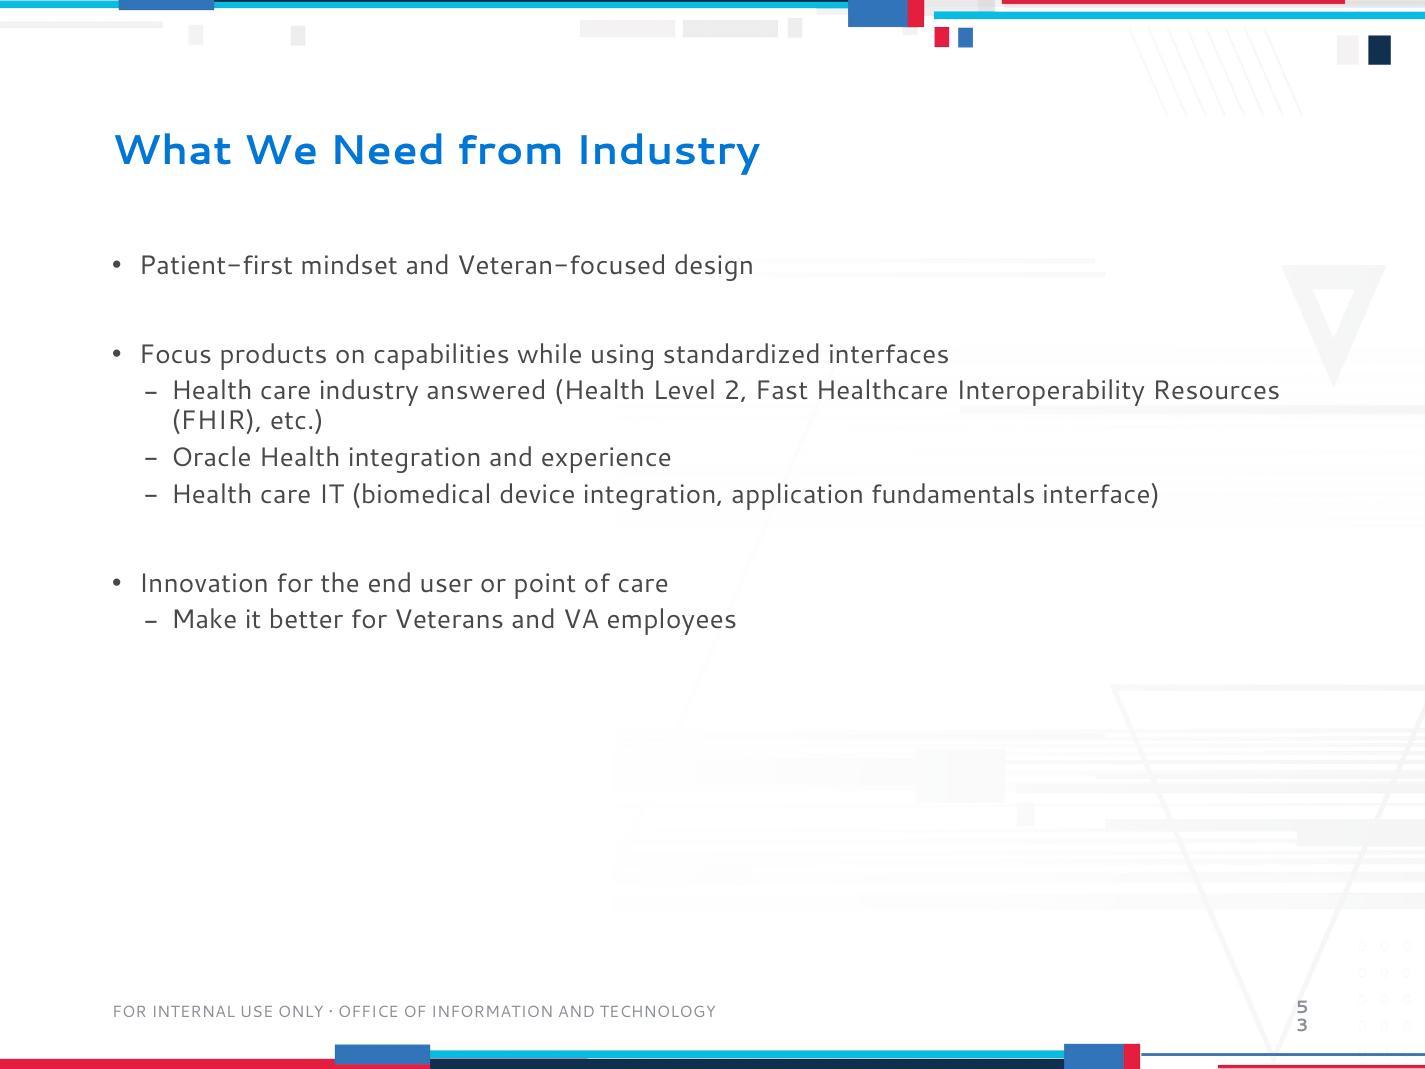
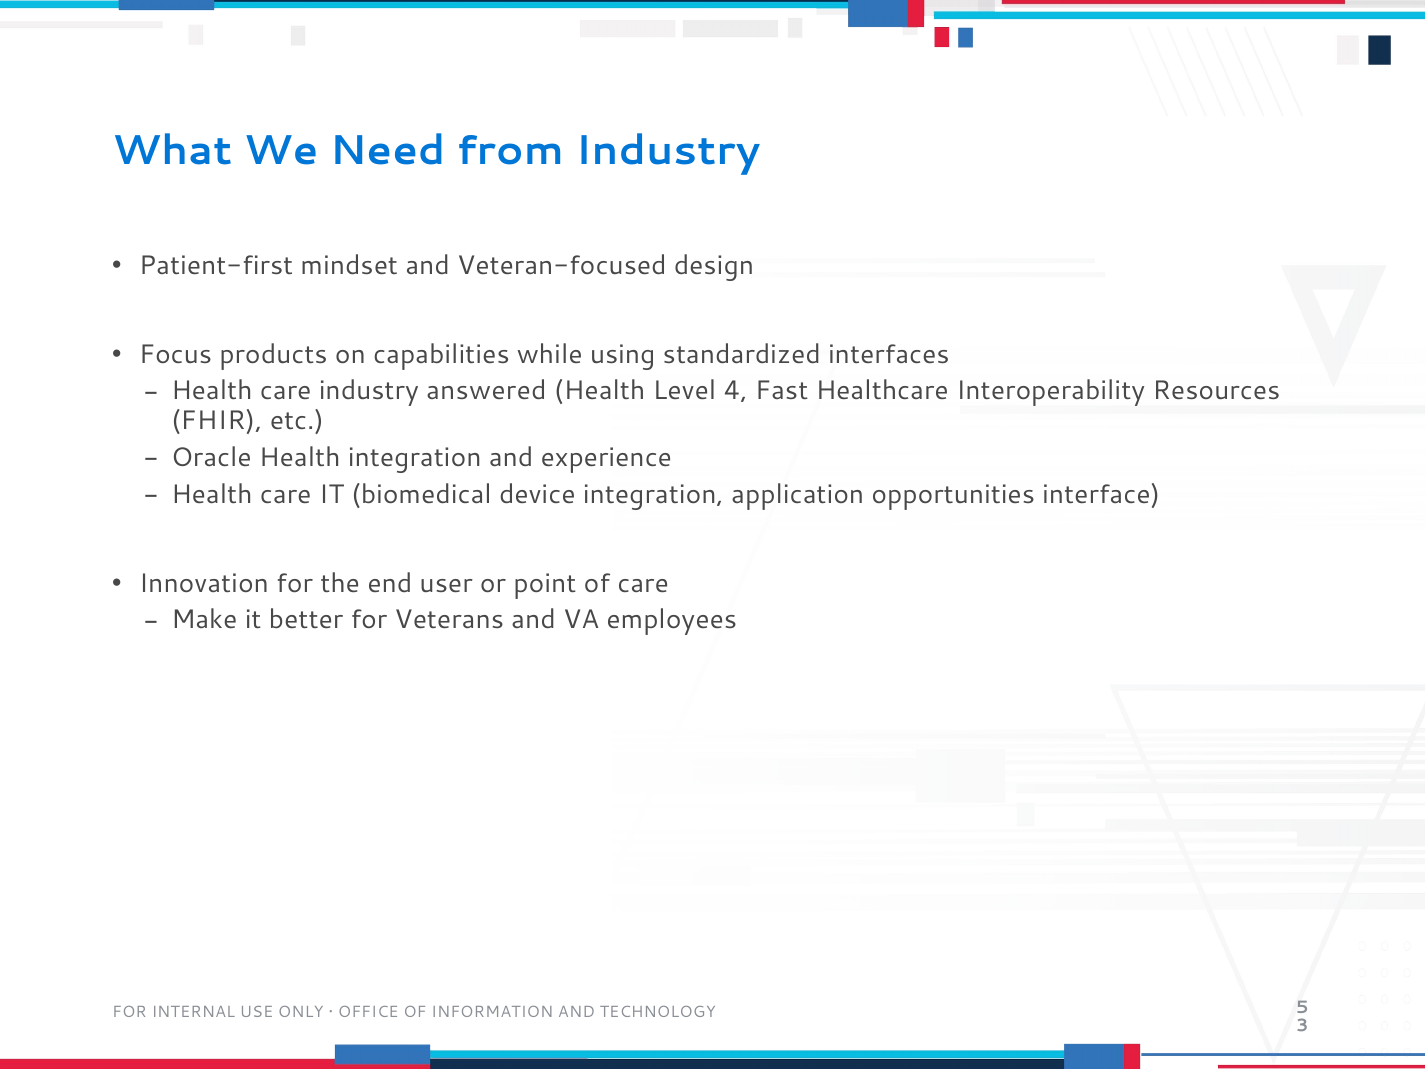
2: 2 -> 4
fundamentals: fundamentals -> opportunities
